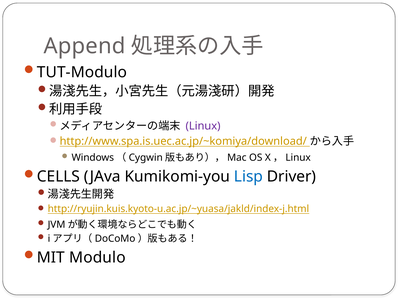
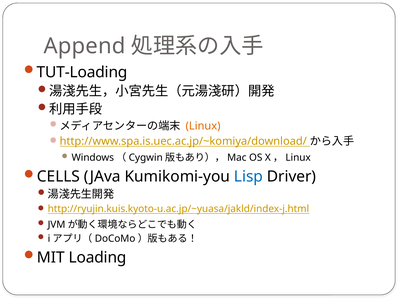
TUT-Modulo: TUT-Modulo -> TUT-Loading
Linux colour: purple -> orange
Modulo: Modulo -> Loading
